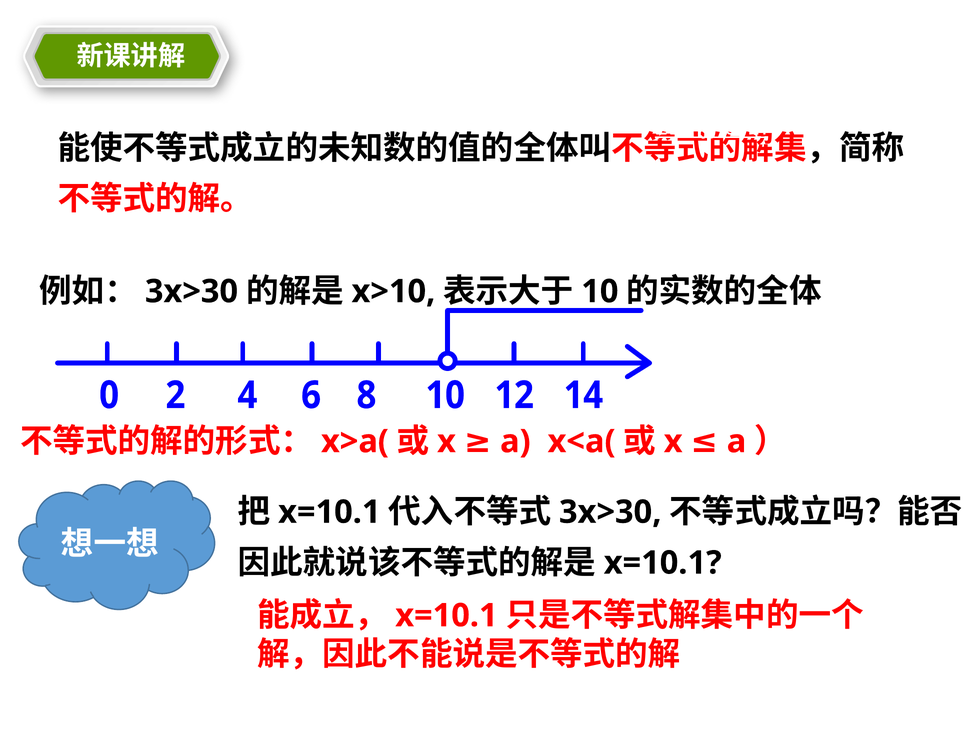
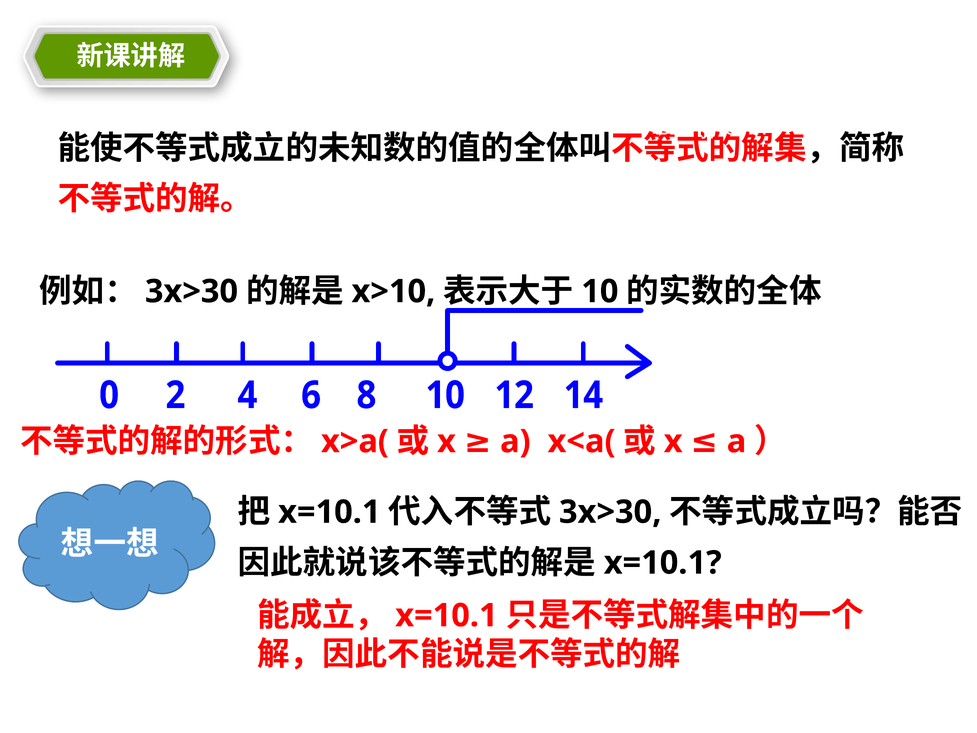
21cnjy.com underline: present -> none
